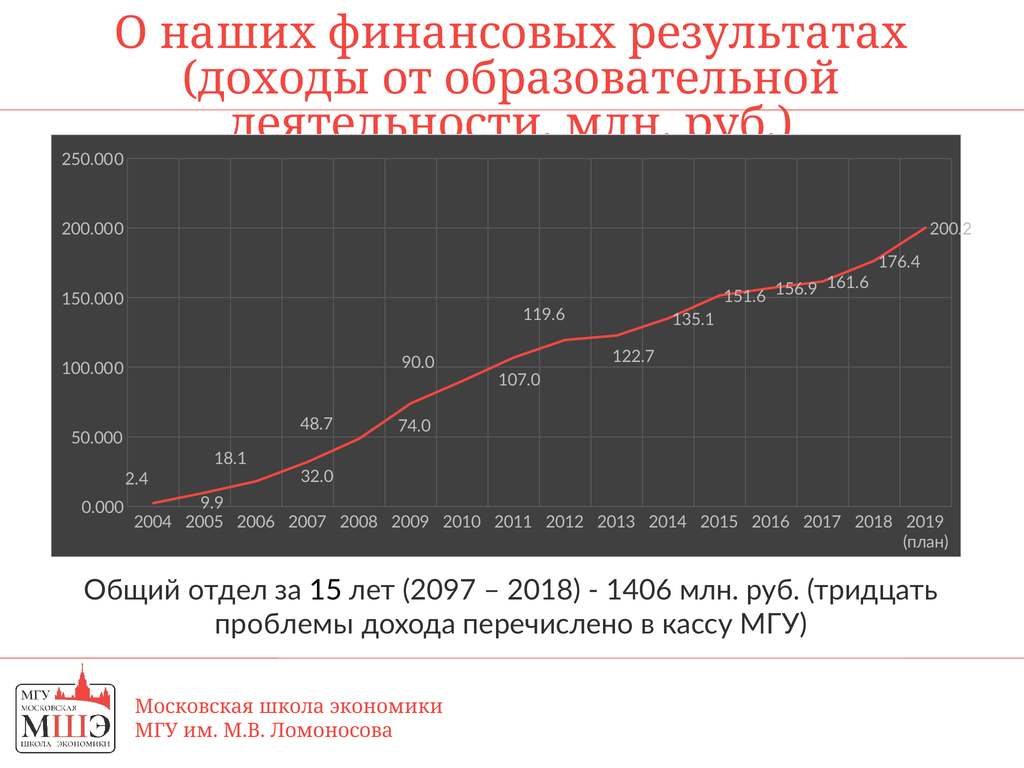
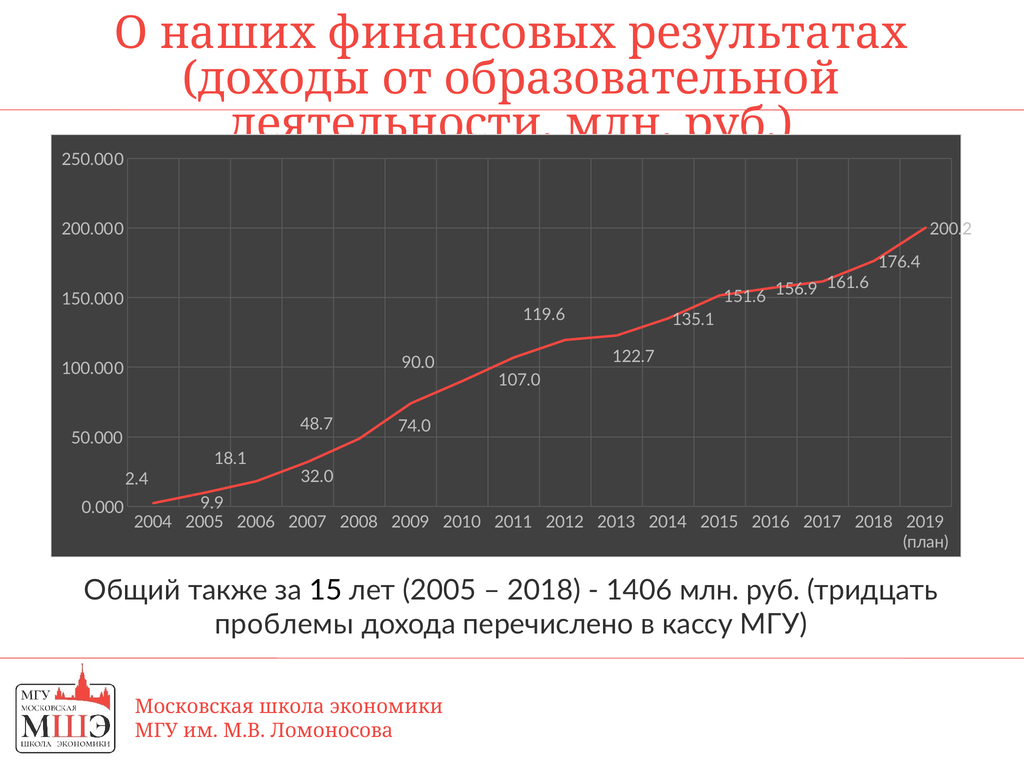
отдел: отдел -> также
лет 2097: 2097 -> 2005
